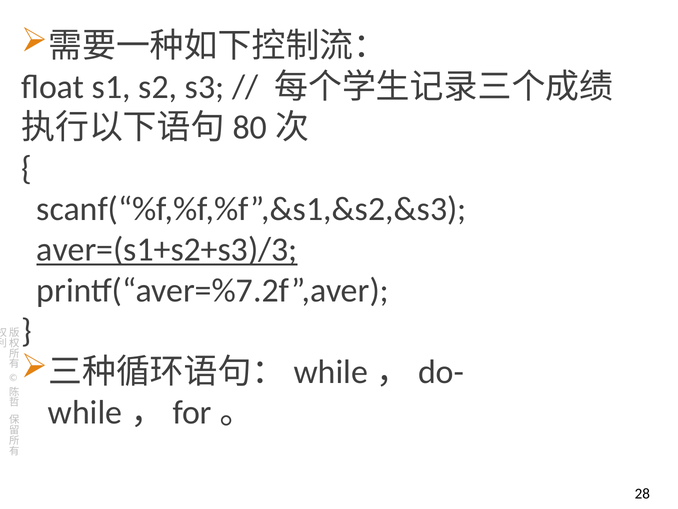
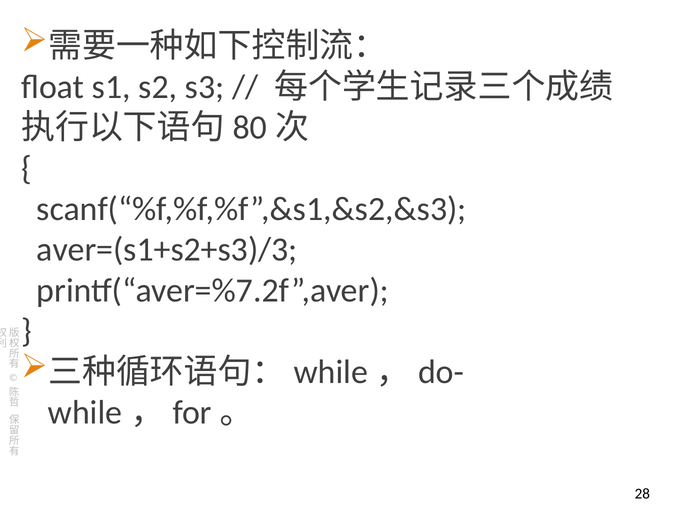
aver=(s1+s2+s3)/3 underline: present -> none
